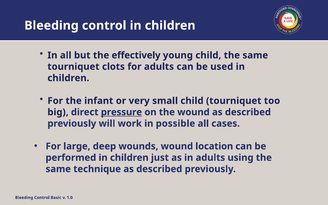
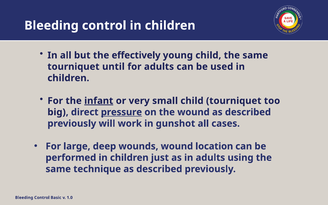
clots: clots -> until
infant underline: none -> present
possible: possible -> gunshot
